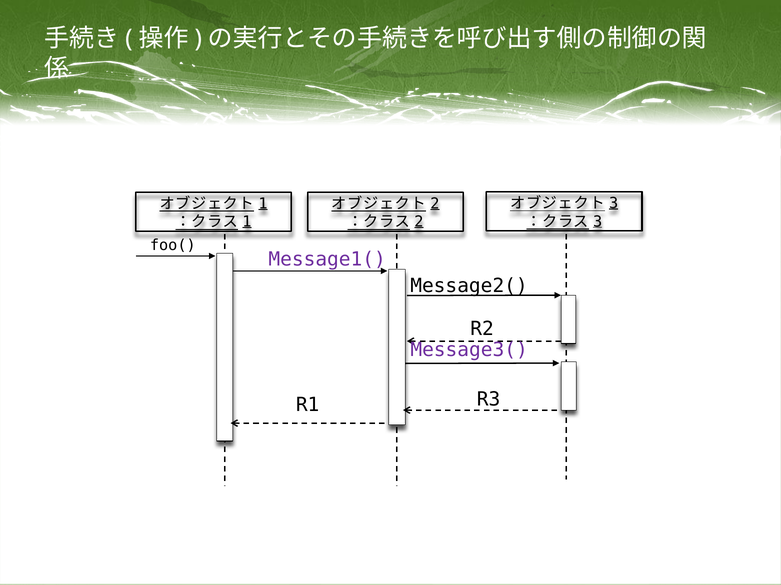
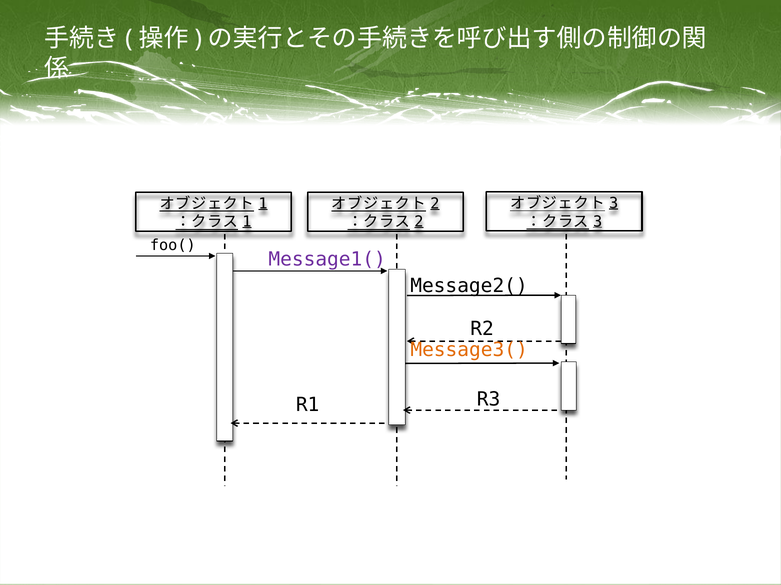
Message3( colour: purple -> orange
